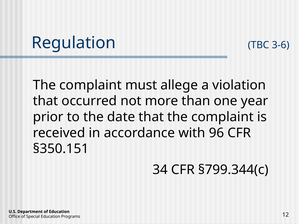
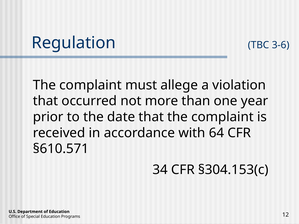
96: 96 -> 64
§350.151: §350.151 -> §610.571
§799.344(c: §799.344(c -> §304.153(c
